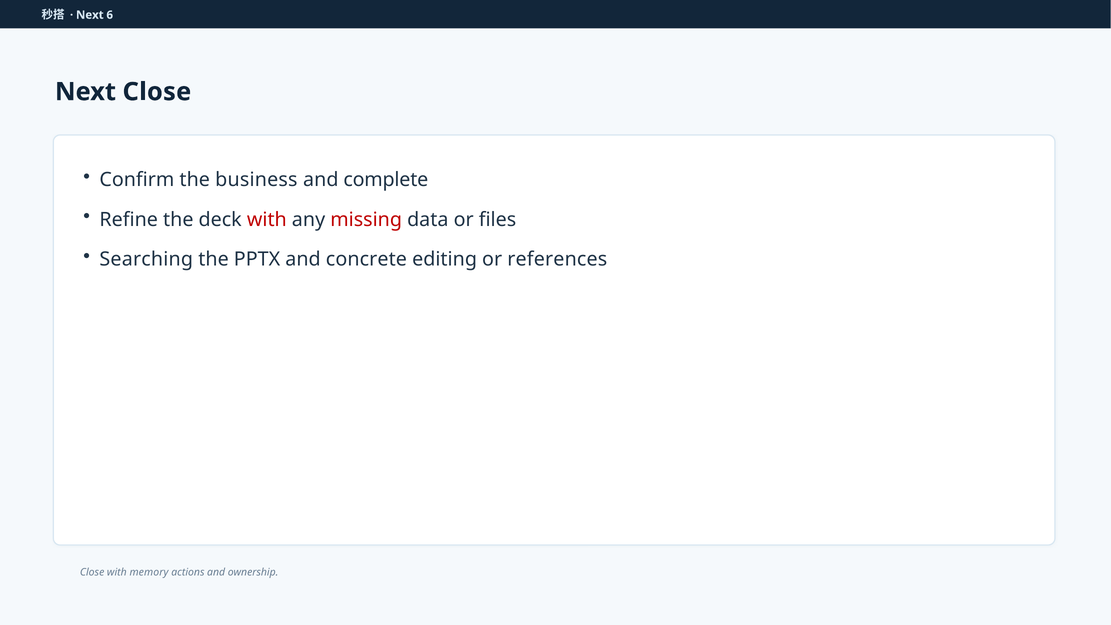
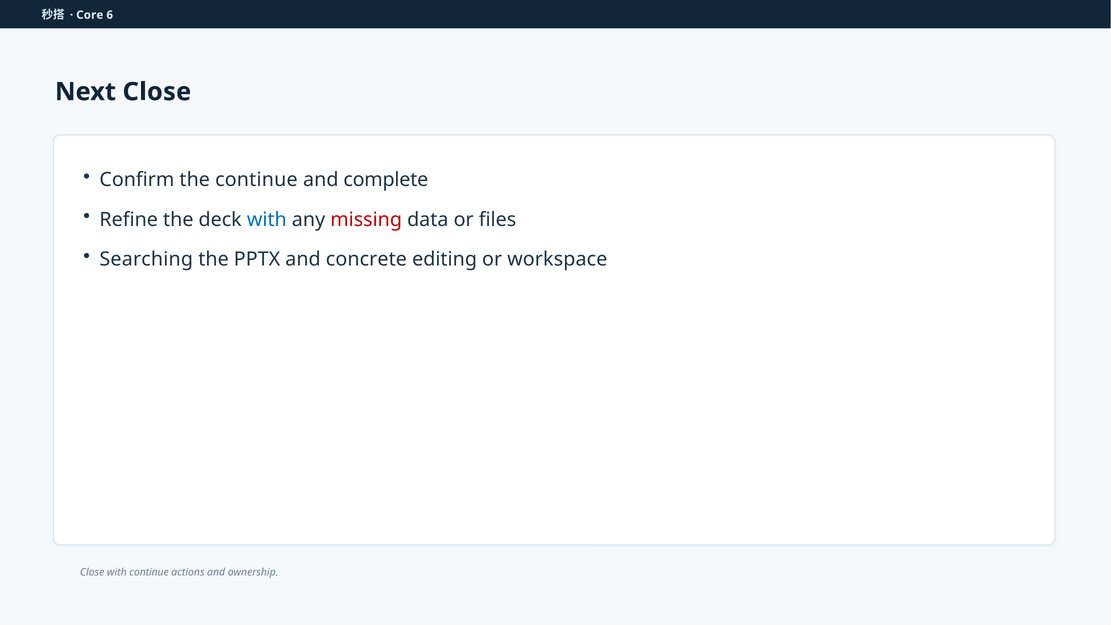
Next at (90, 15): Next -> Core
the business: business -> continue
with at (267, 220) colour: red -> blue
references: references -> workspace
with memory: memory -> continue
